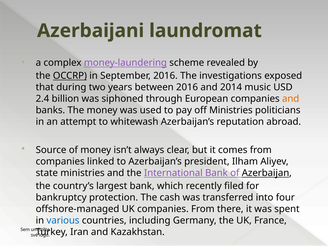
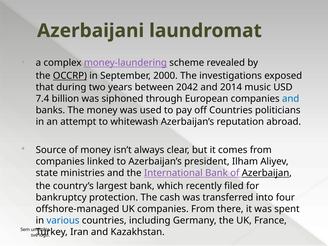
September 2016: 2016 -> 2000
between 2016: 2016 -> 2042
2.4: 2.4 -> 7.4
and at (291, 99) colour: orange -> blue
off Ministries: Ministries -> Countries
